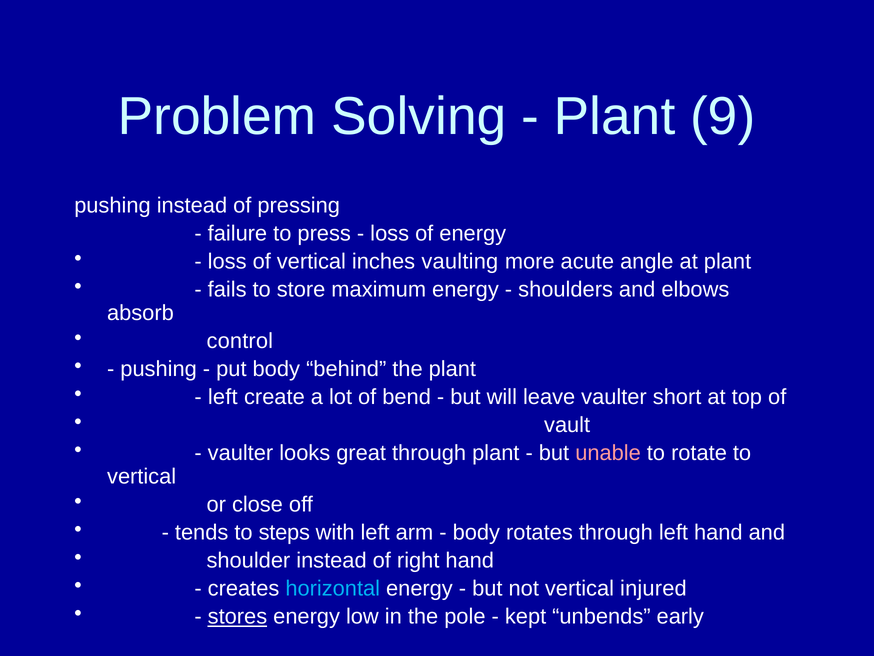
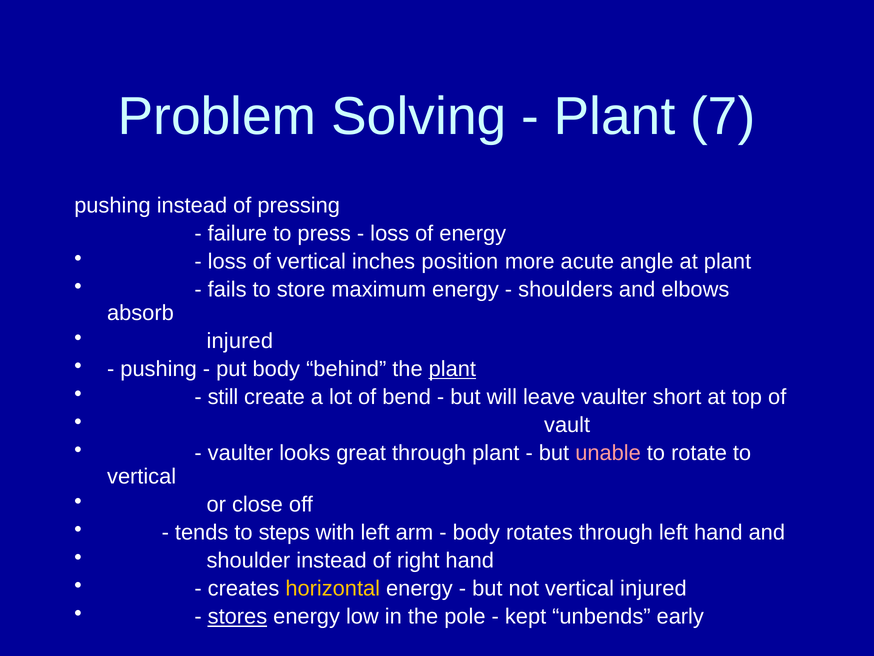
9: 9 -> 7
vaulting: vaulting -> position
control at (240, 341): control -> injured
plant at (452, 369) underline: none -> present
left at (223, 397): left -> still
horizontal colour: light blue -> yellow
